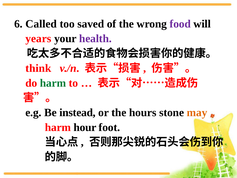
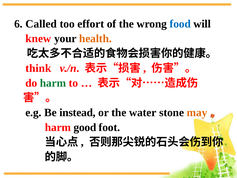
saved: saved -> effort
food colour: purple -> blue
years: years -> knew
health colour: purple -> orange
hours: hours -> water
hour: hour -> good
